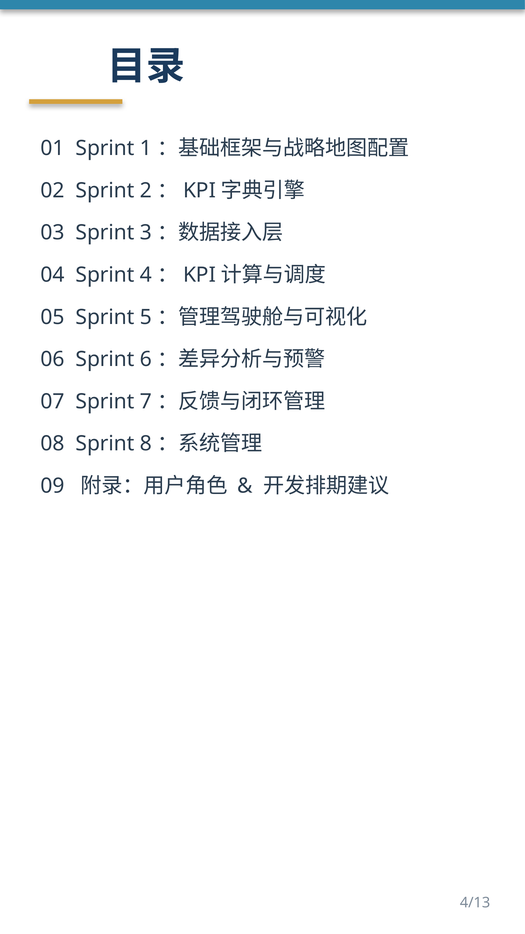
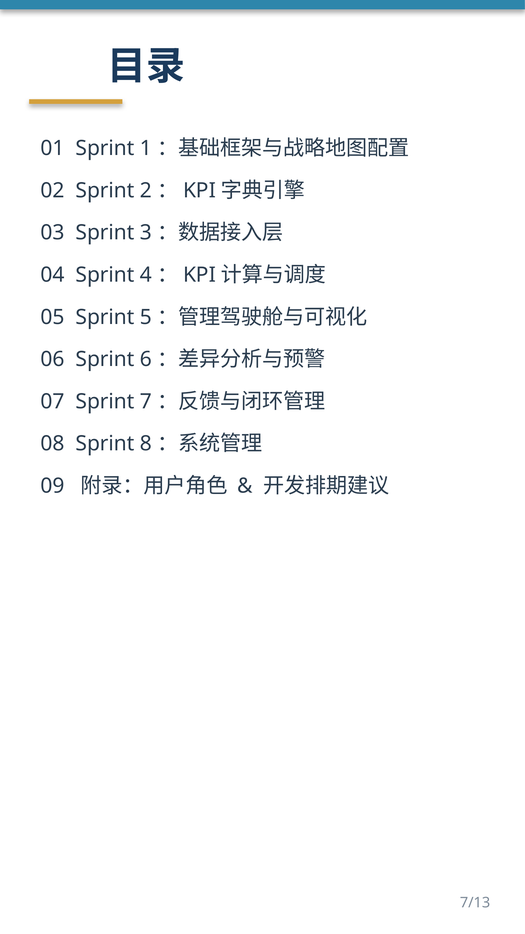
4/13: 4/13 -> 7/13
